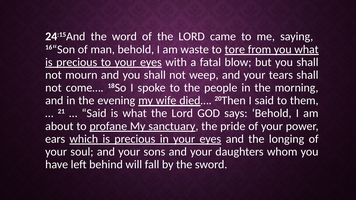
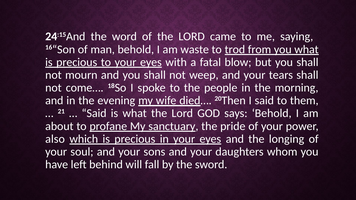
tore: tore -> trod
ears: ears -> also
